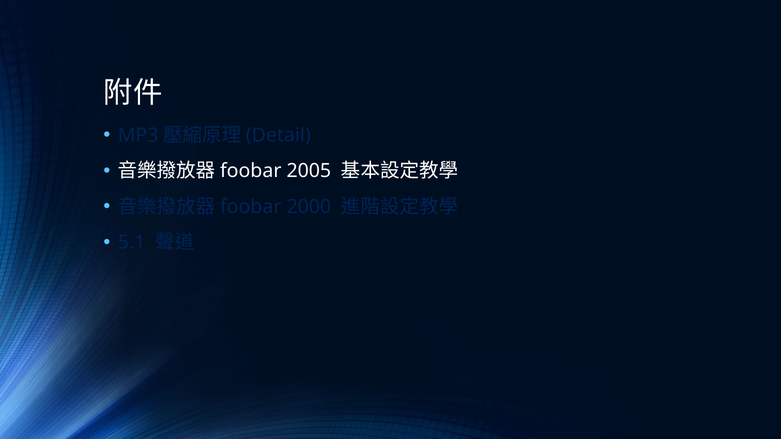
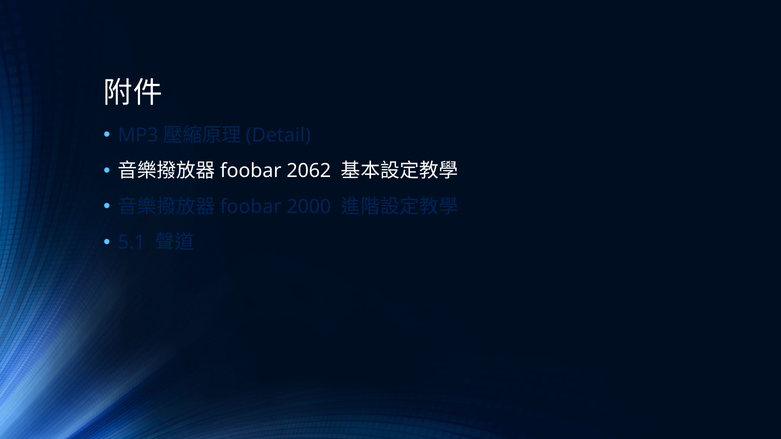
2005: 2005 -> 2062
